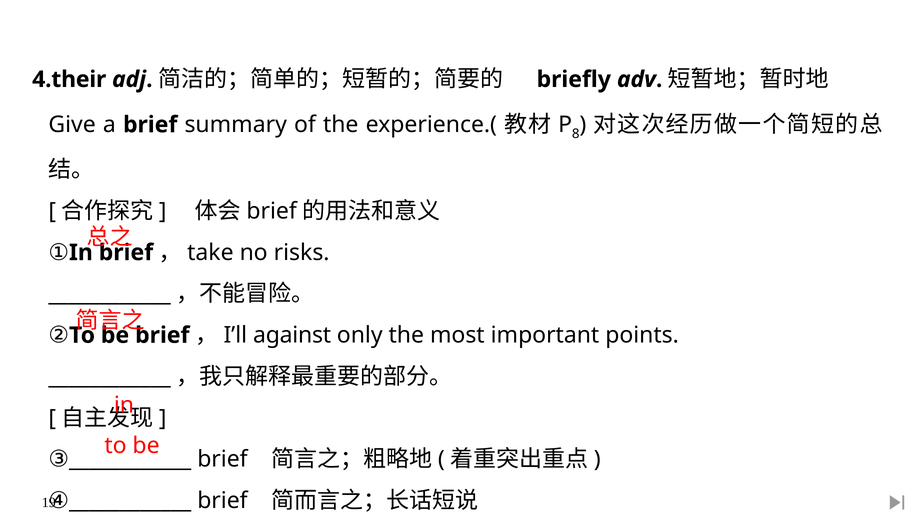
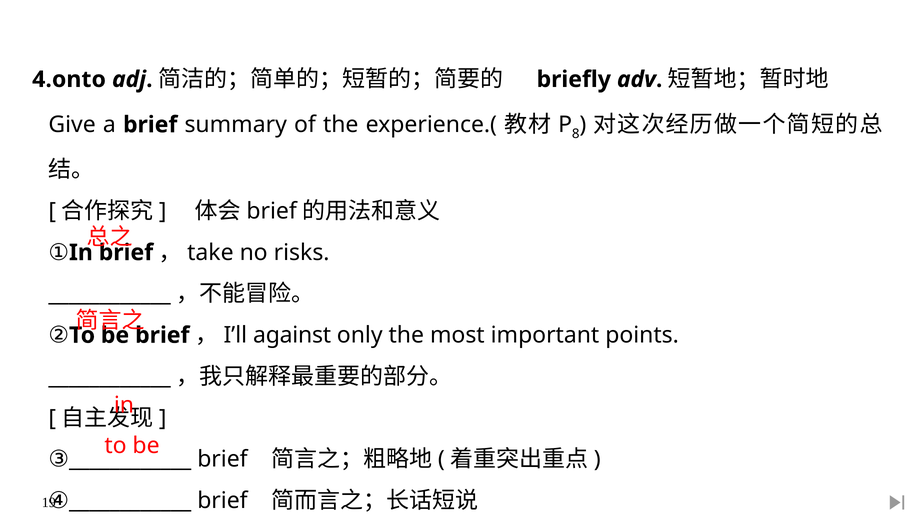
4.their: 4.their -> 4.onto
